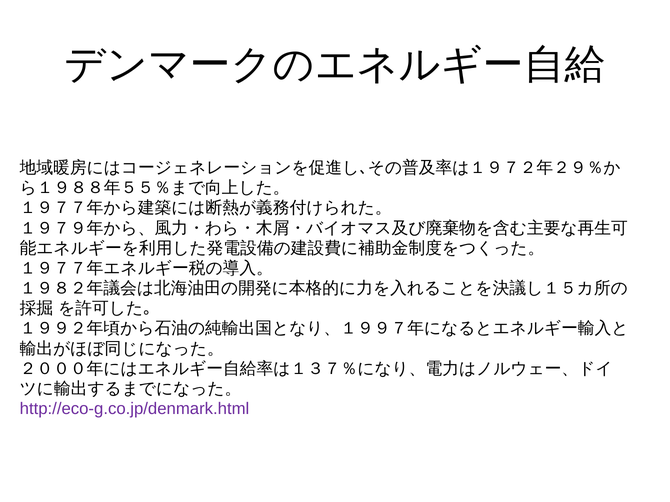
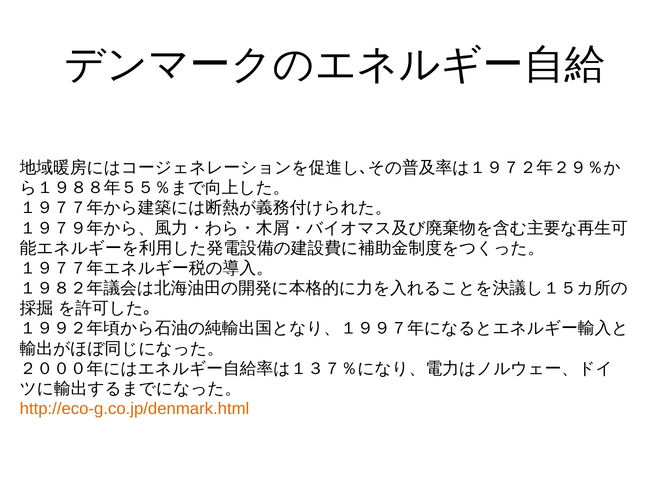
http://eco-g.co.jp/denmark.html colour: purple -> orange
